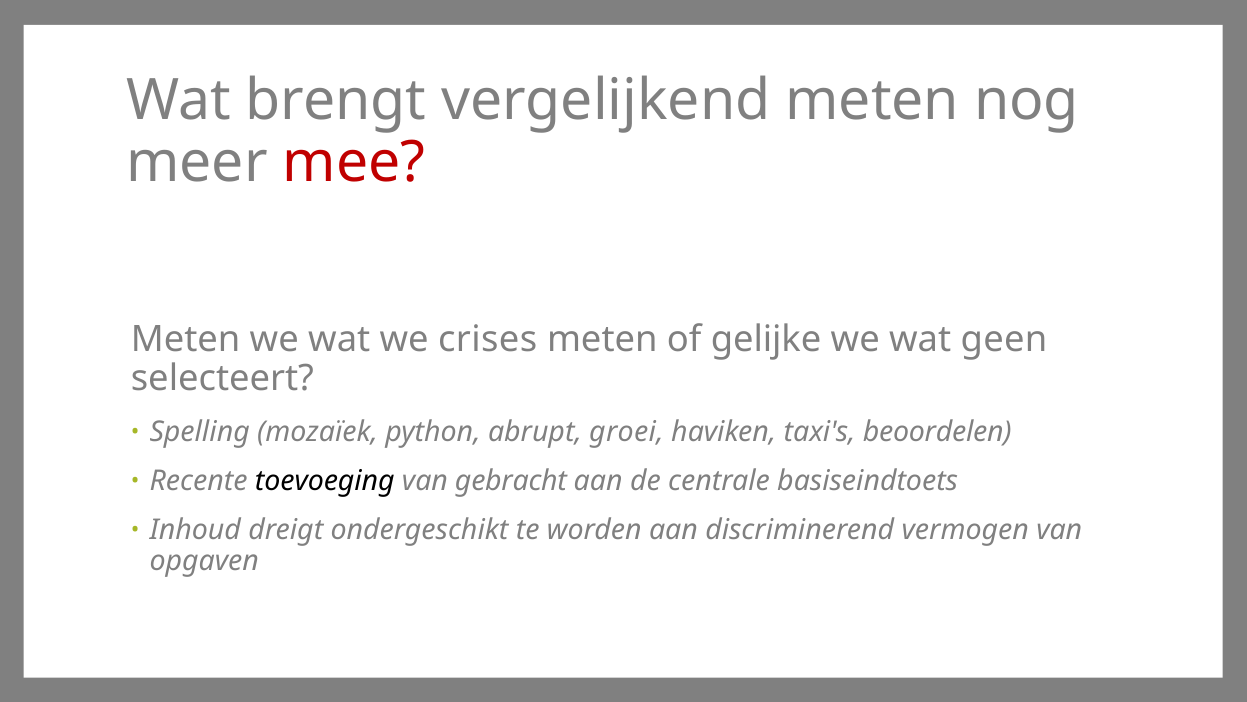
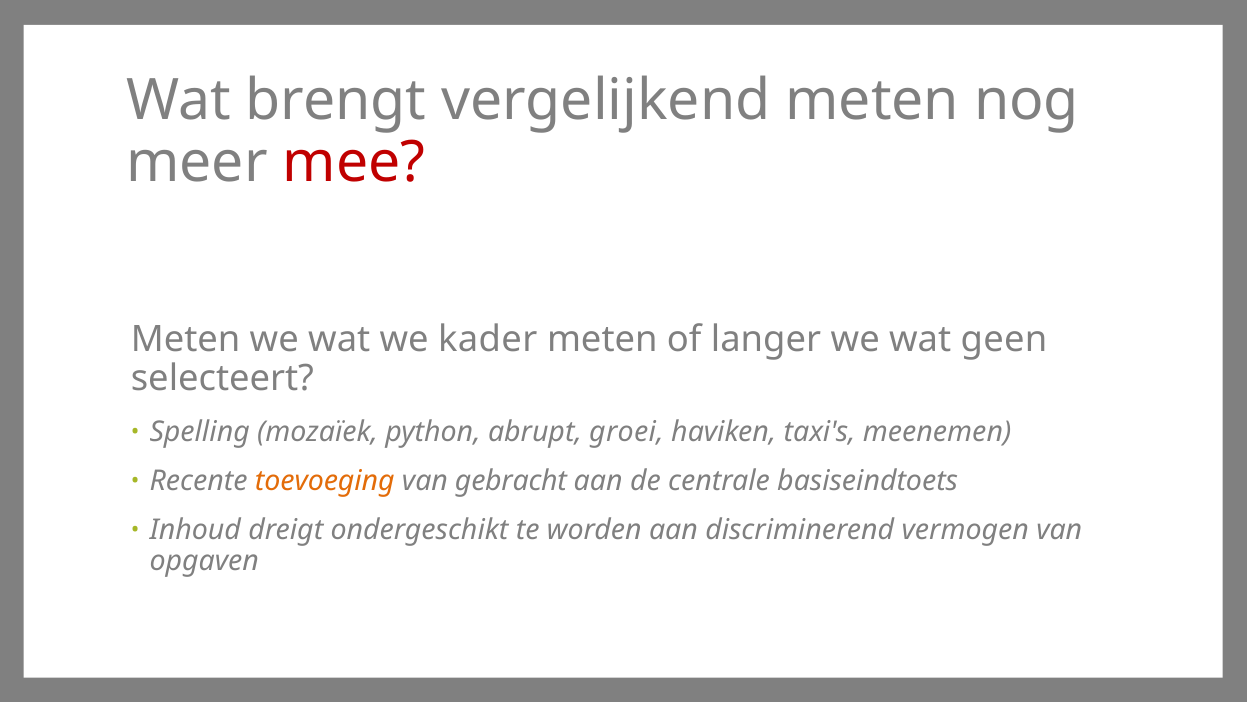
crises: crises -> kader
gelijke: gelijke -> langer
beoordelen: beoordelen -> meenemen
toevoeging colour: black -> orange
